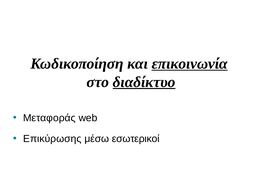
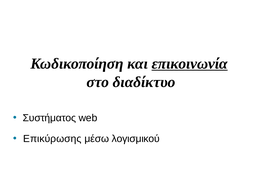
διαδίκτυο underline: present -> none
Μεταφοράς: Μεταφοράς -> Συστήματος
εσωτερικοί: εσωτερικοί -> λογισμικού
